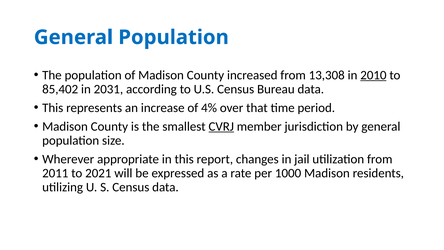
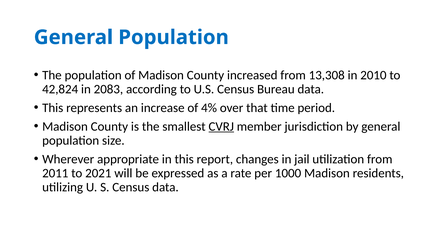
2010 underline: present -> none
85,402: 85,402 -> 42,824
2031: 2031 -> 2083
